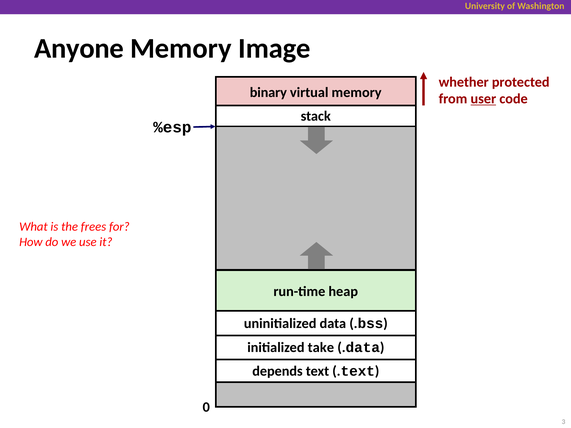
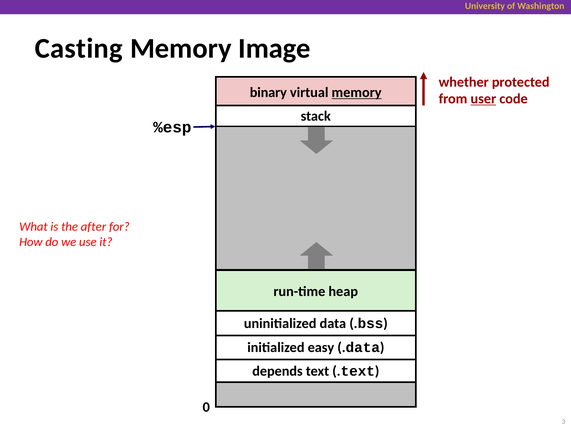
Anyone: Anyone -> Casting
memory at (357, 93) underline: none -> present
frees: frees -> after
take: take -> easy
